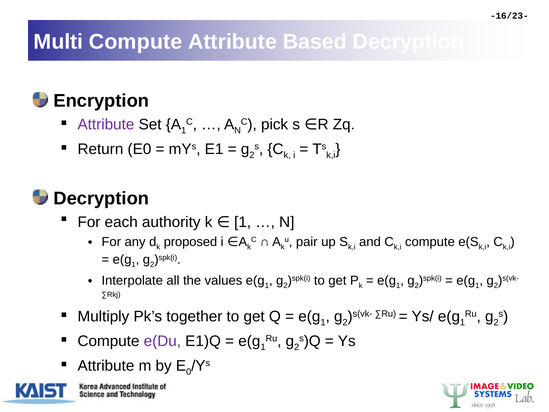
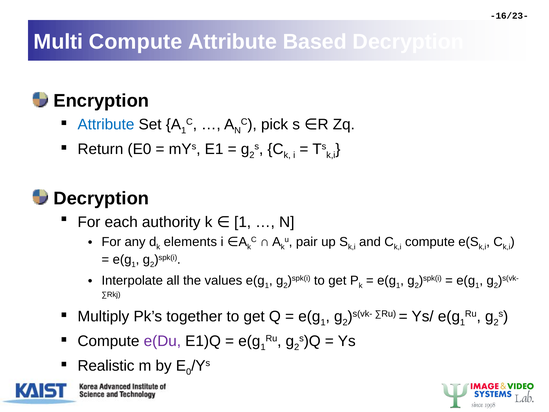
Attribute at (106, 124) colour: purple -> blue
proposed: proposed -> elements
Attribute at (106, 366): Attribute -> Realistic
